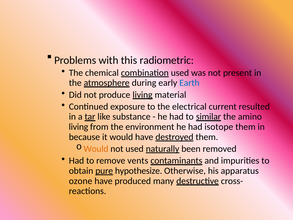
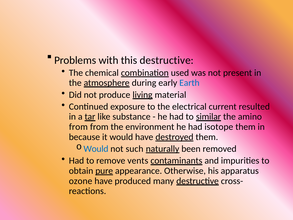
this radiometric: radiometric -> destructive
living at (78, 127): living -> from
Would at (96, 149) colour: orange -> blue
not used: used -> such
hypothesize: hypothesize -> appearance
